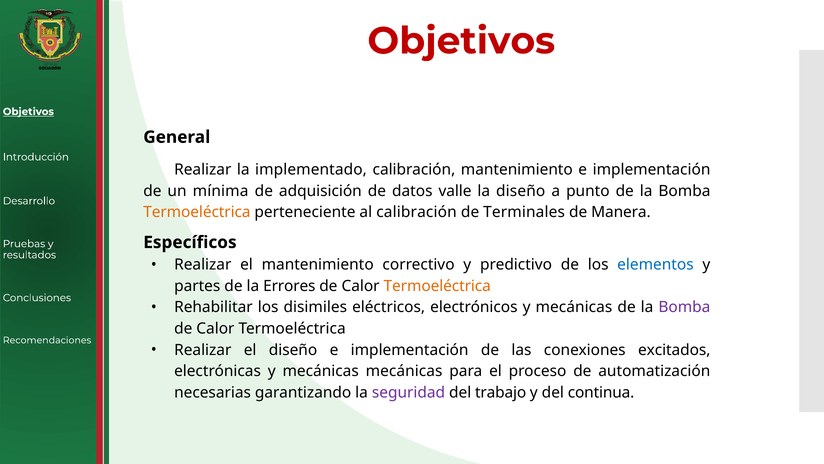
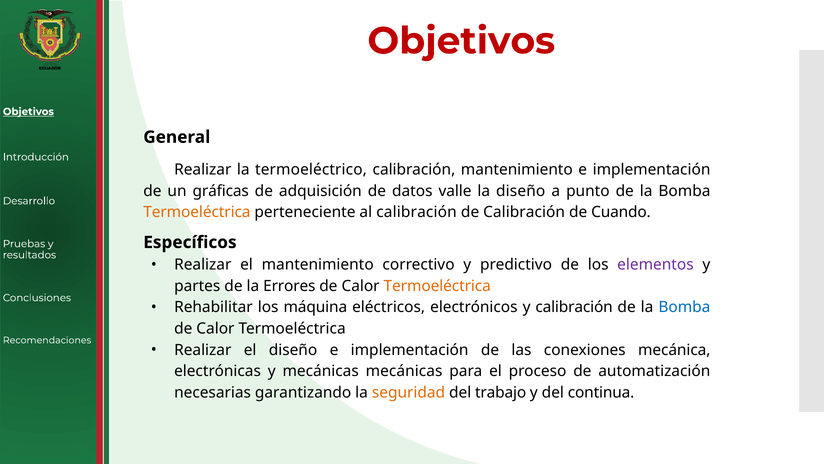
implementado: implementado -> termoeléctrico
mínima: mínima -> gráficas
de Terminales: Terminales -> Calibración
Manera: Manera -> Cuando
elementos colour: blue -> purple
disimiles: disimiles -> máquina
electrónicos y mecánicas: mecánicas -> calibración
Bomba at (684, 307) colour: purple -> blue
excitados: excitados -> mecánica
seguridad colour: purple -> orange
